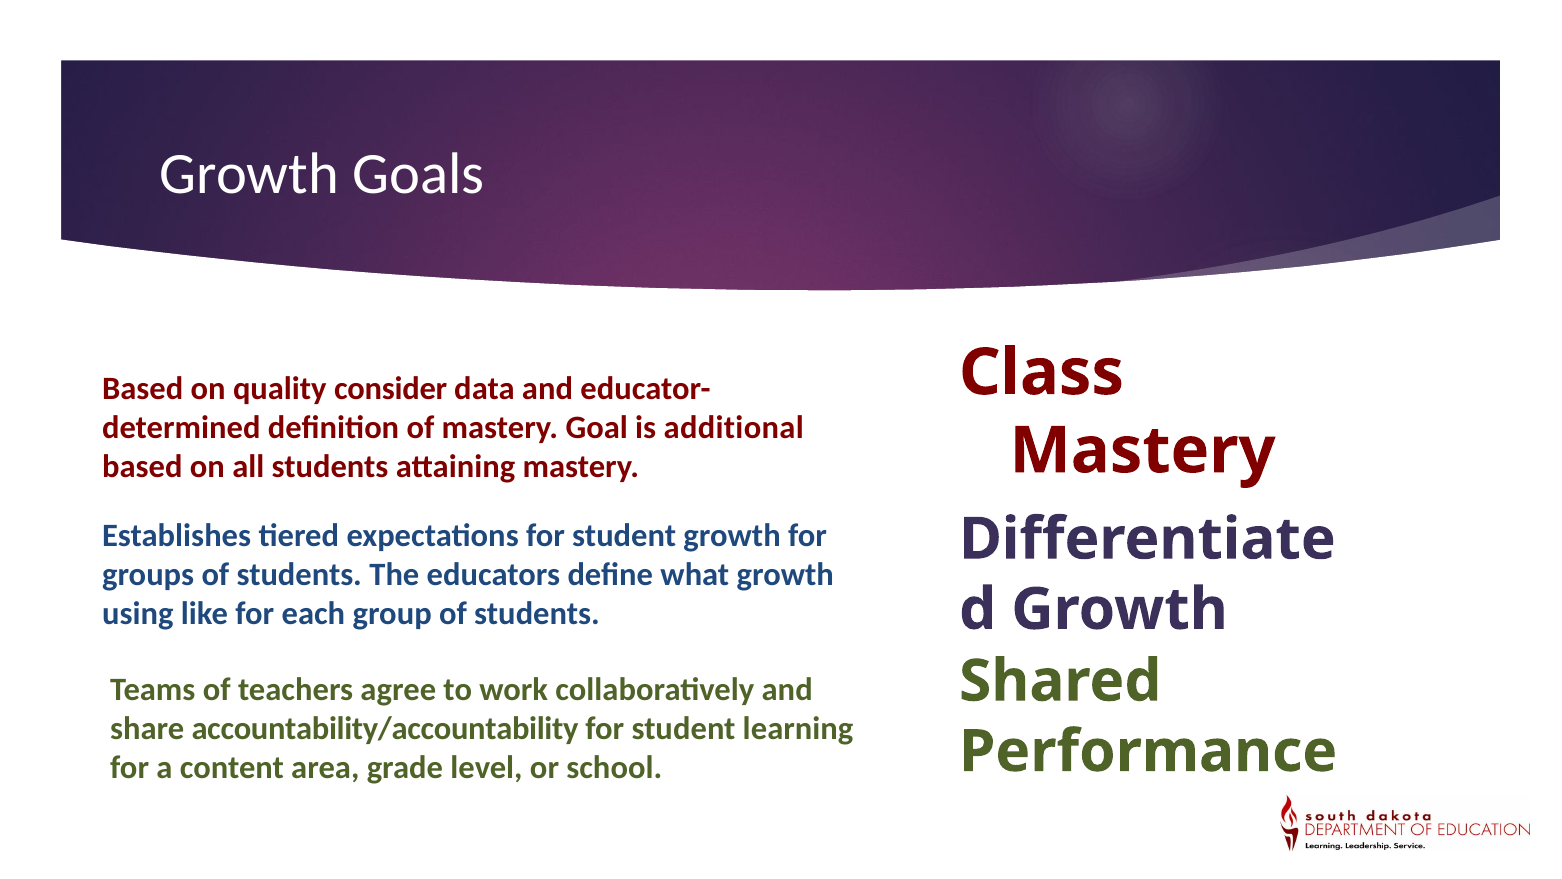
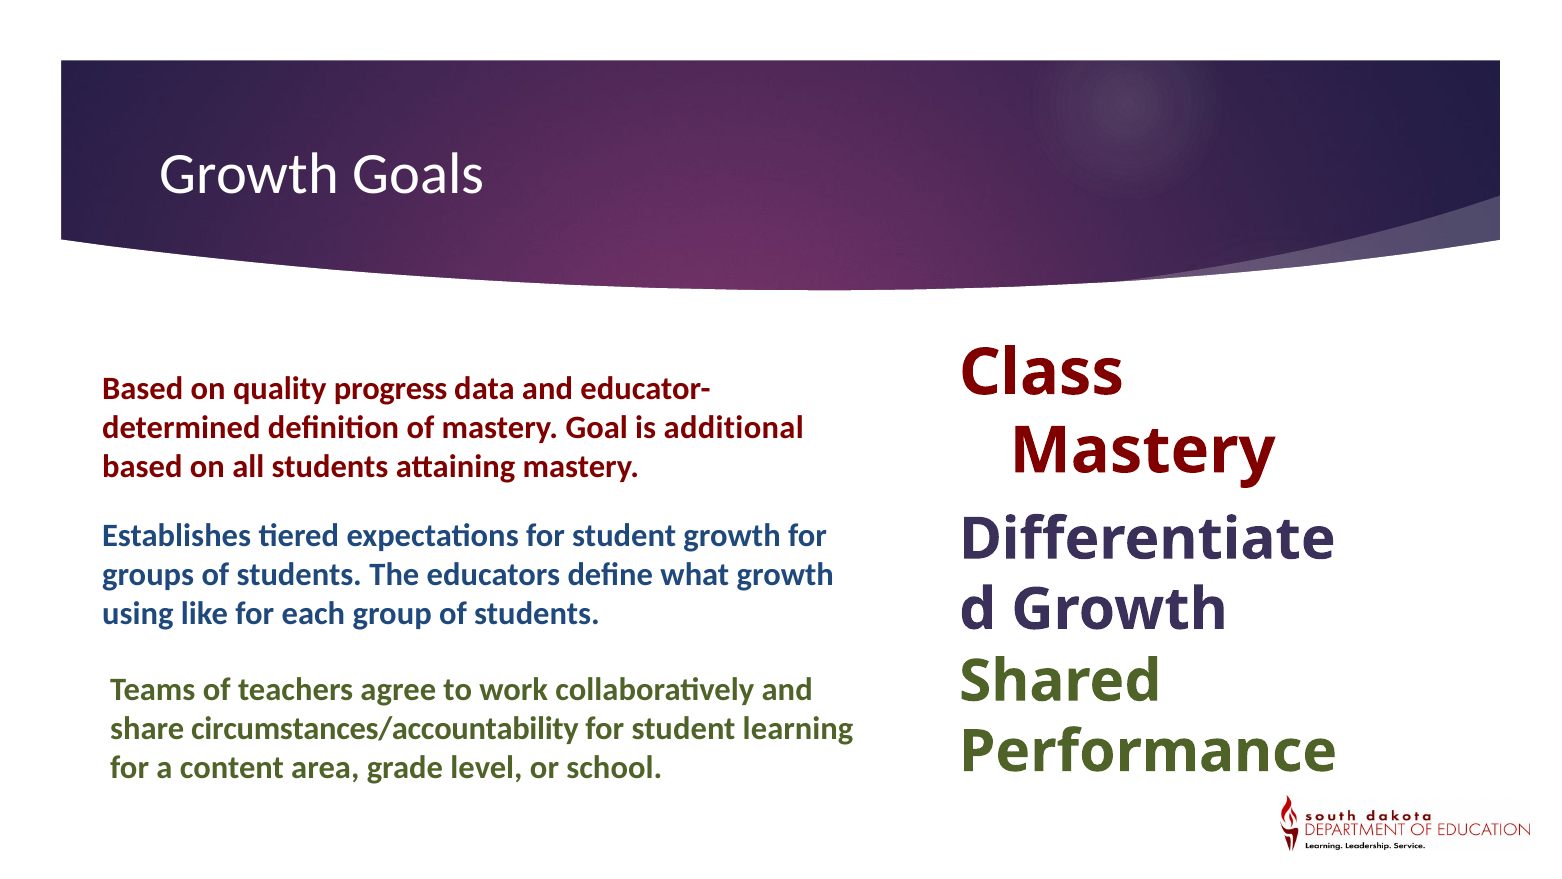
consider: consider -> progress
accountability/accountability: accountability/accountability -> circumstances/accountability
